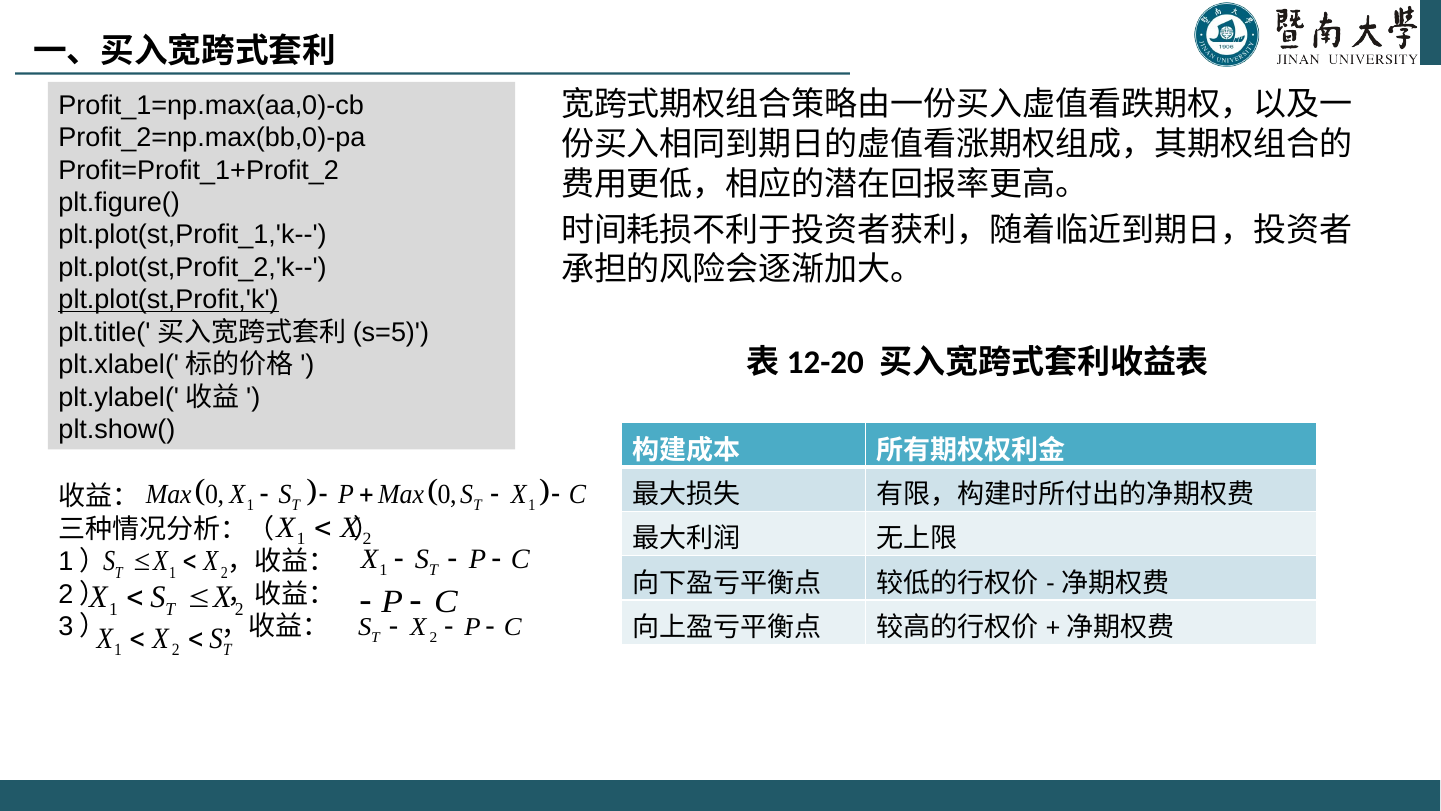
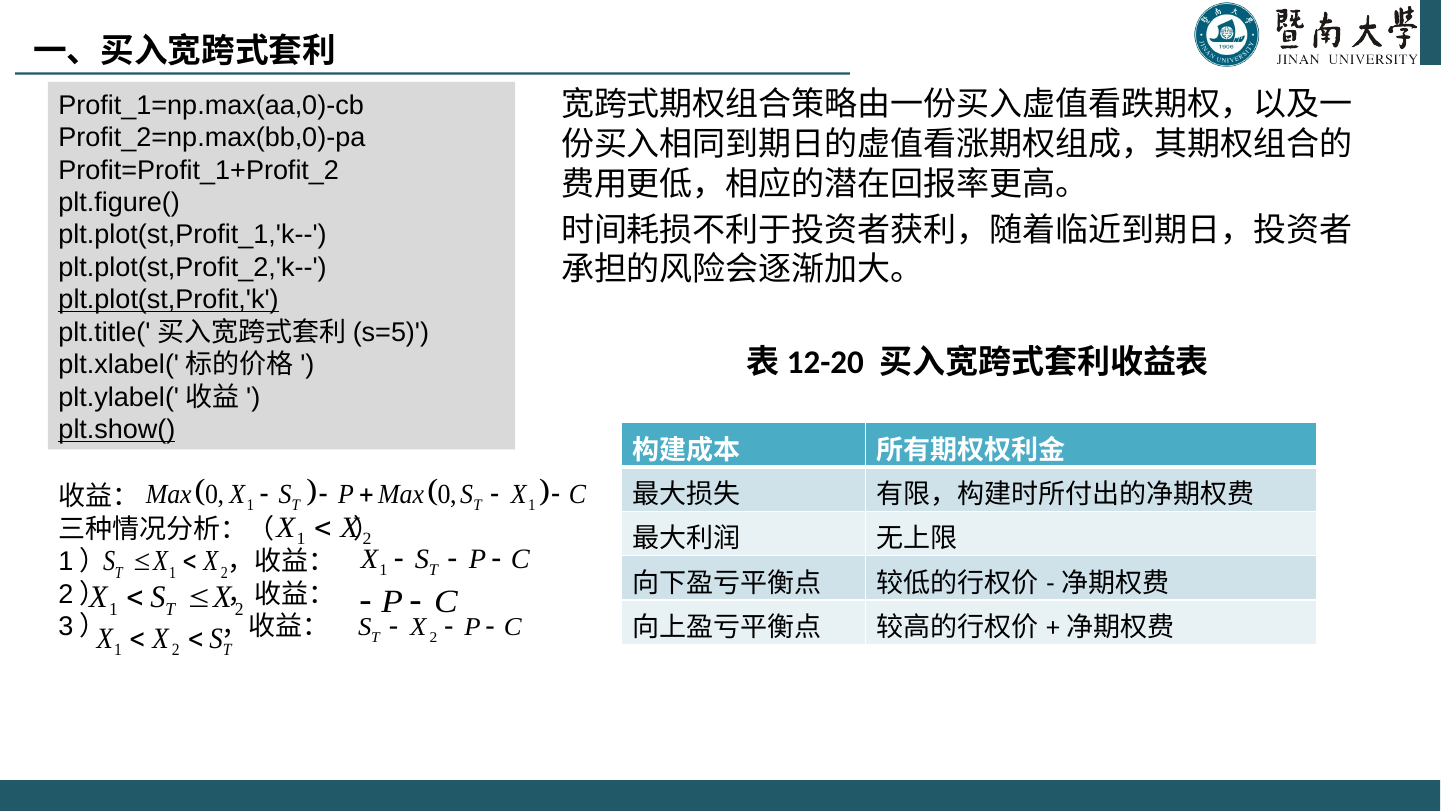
plt.show( underline: none -> present
